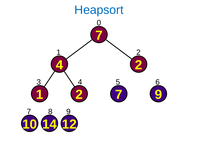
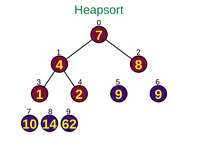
Heapsort colour: blue -> green
4 2: 2 -> 8
2 7: 7 -> 9
12: 12 -> 62
